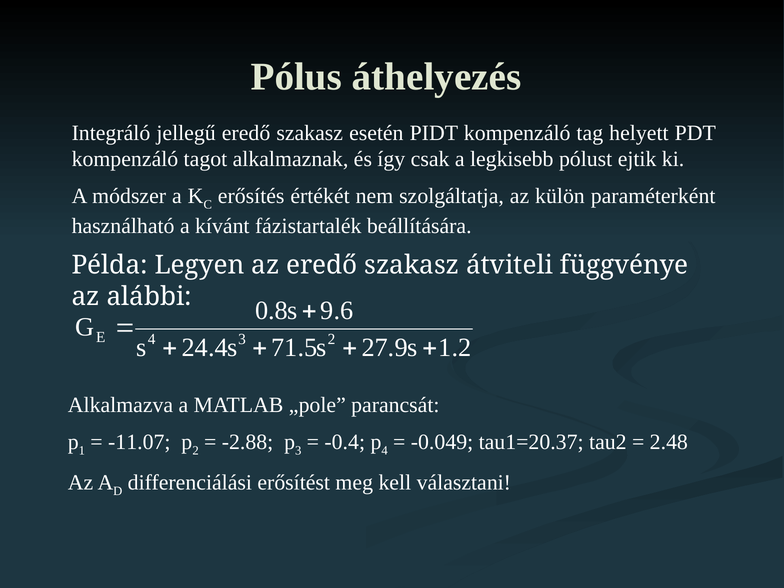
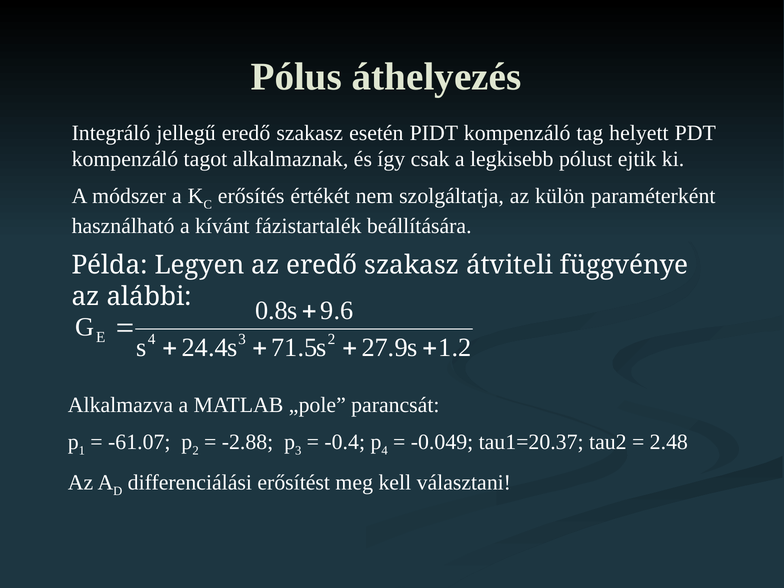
-11.07: -11.07 -> -61.07
